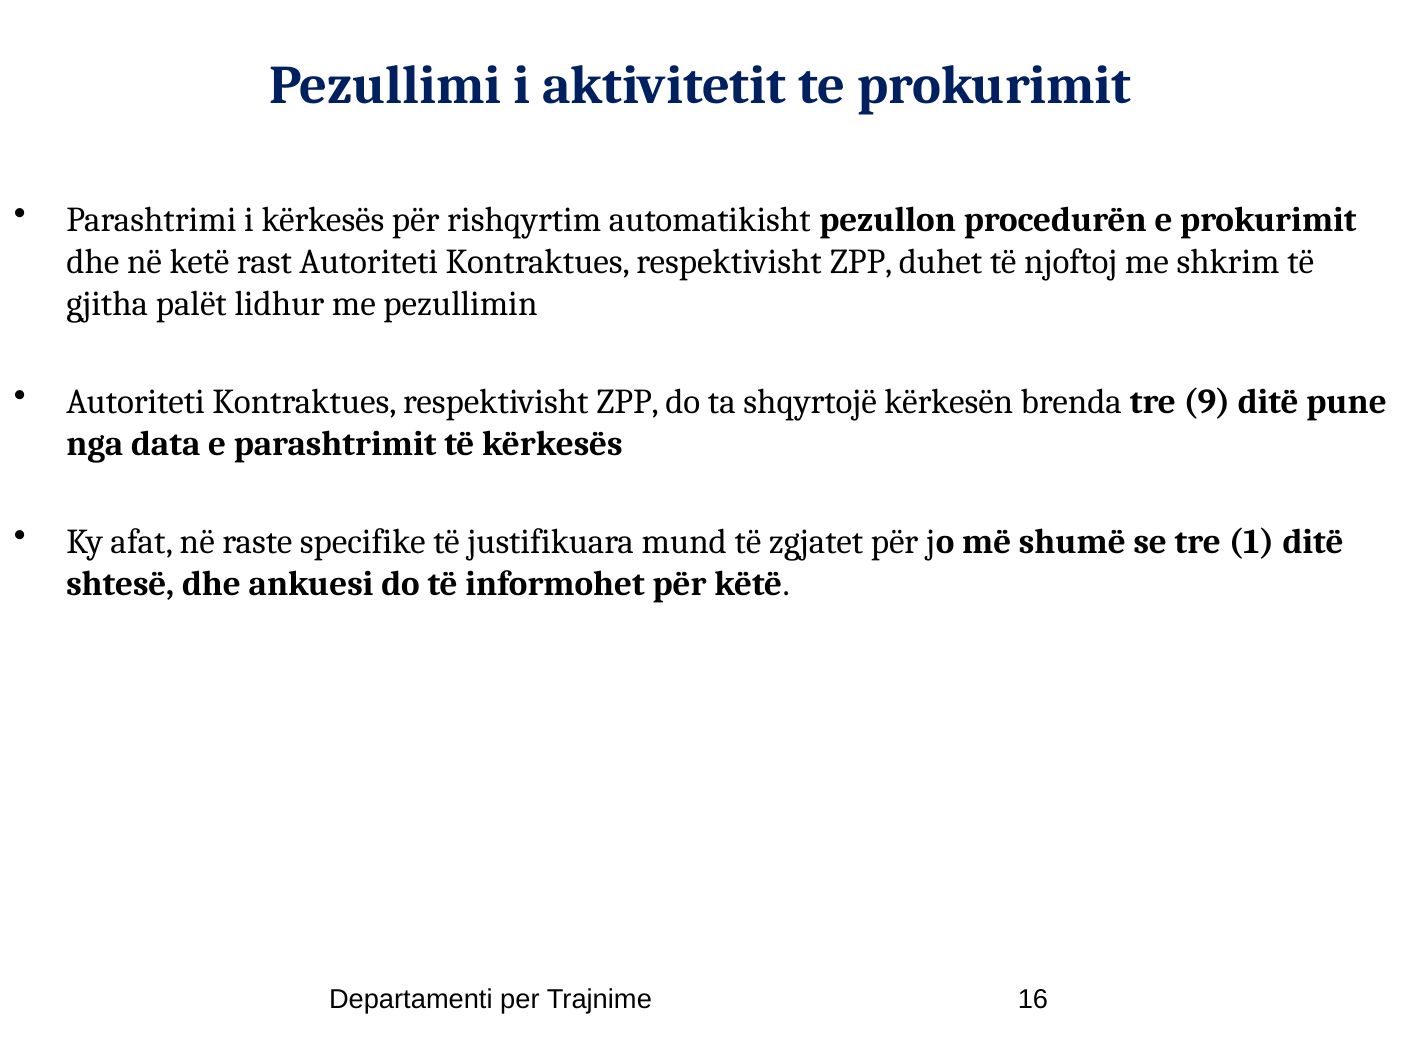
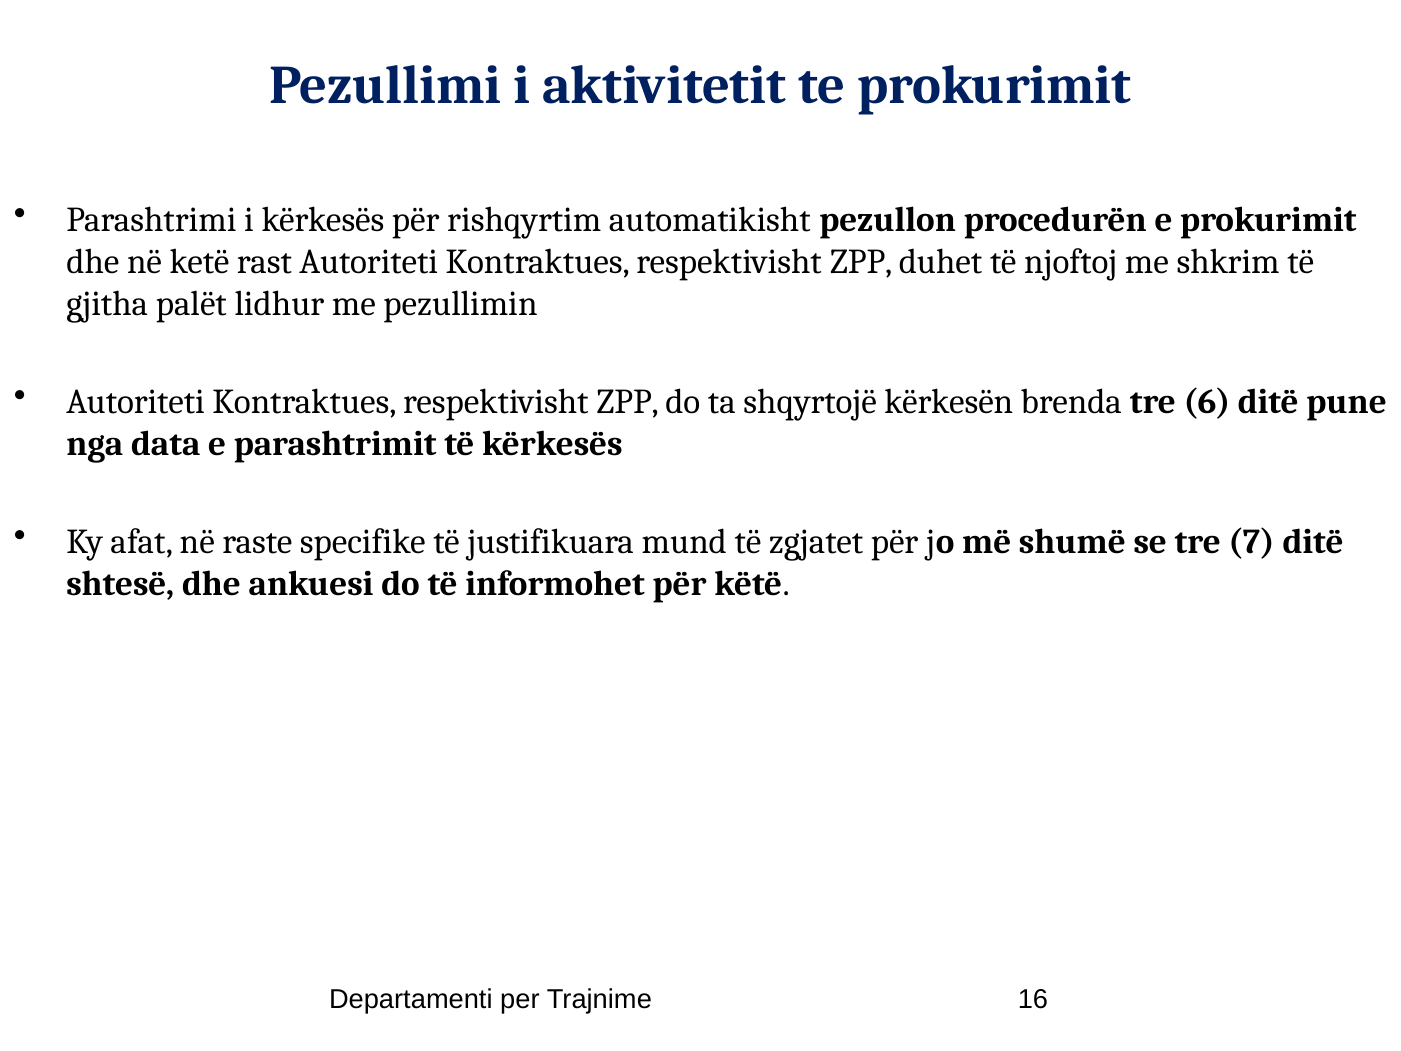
9: 9 -> 6
1: 1 -> 7
